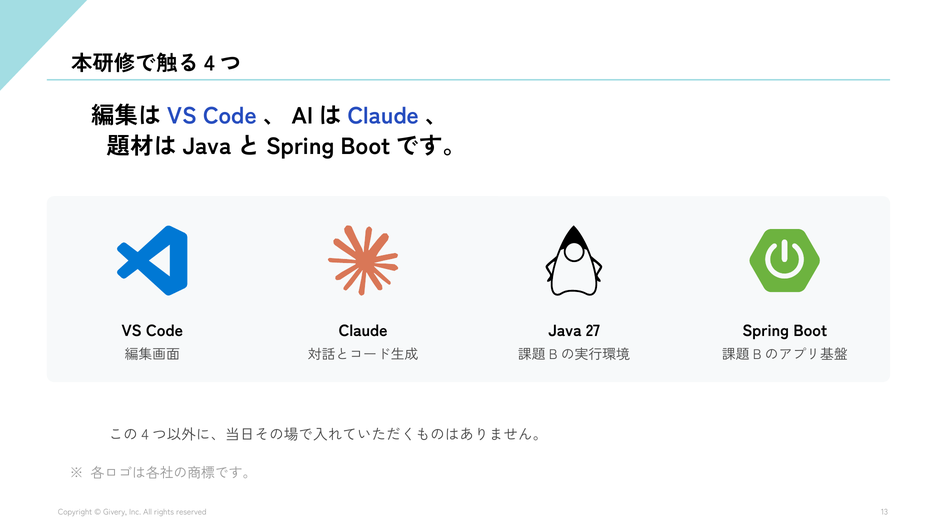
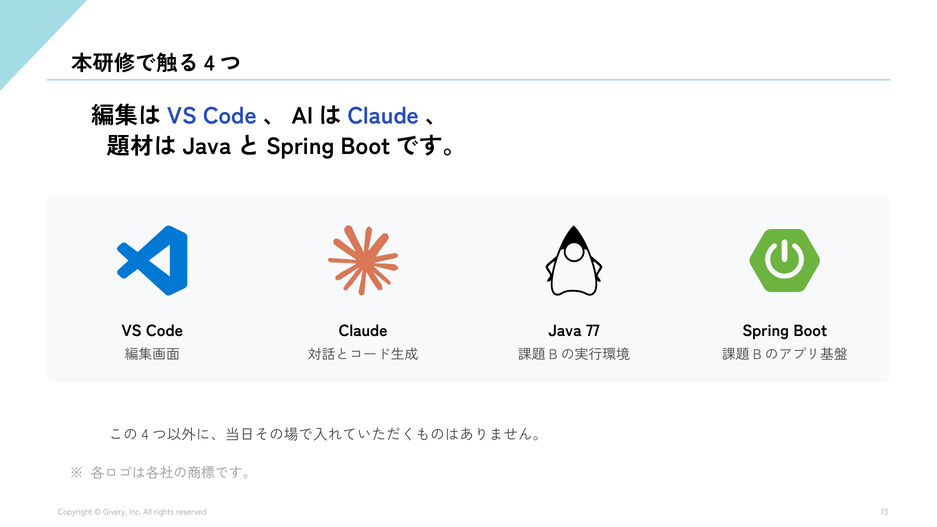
27: 27 -> 77
